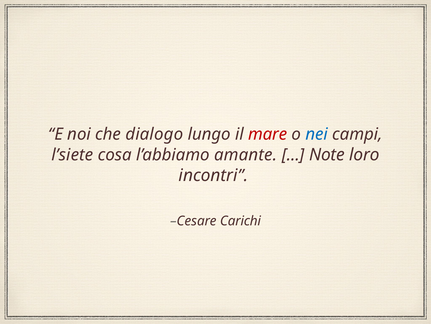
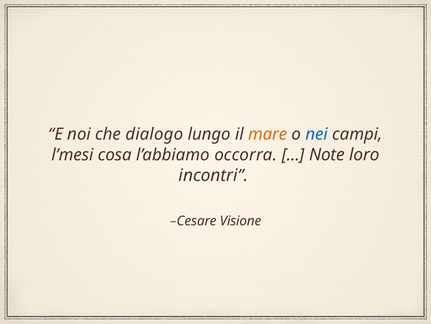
mare colour: red -> orange
l’siete: l’siete -> l’mesi
amante: amante -> occorra
Carichi: Carichi -> Visione
